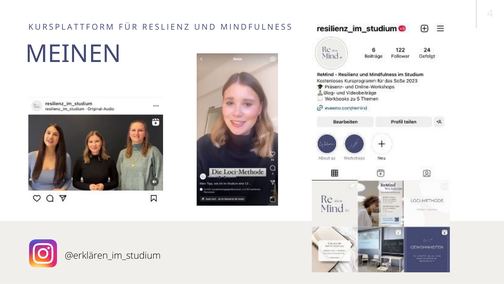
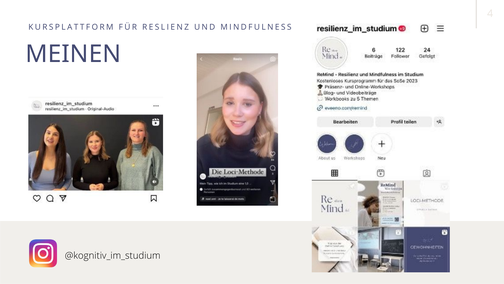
@erklären_im_studium: @erklären_im_studium -> @kognitiv_im_studium
